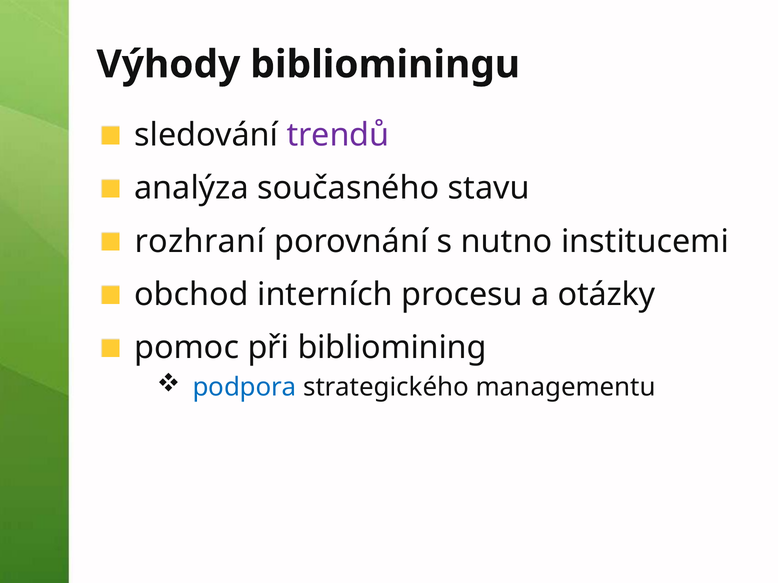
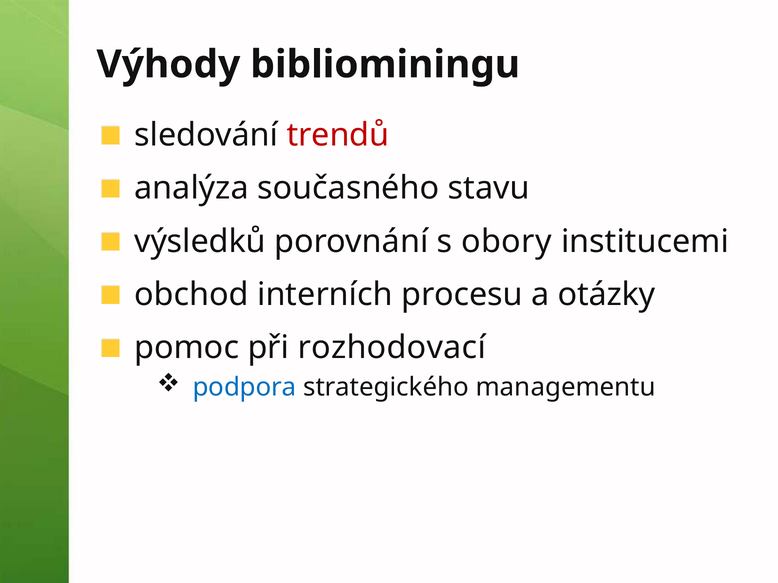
trendů colour: purple -> red
rozhraní: rozhraní -> výsledků
nutno: nutno -> obory
bibliomining: bibliomining -> rozhodovací
